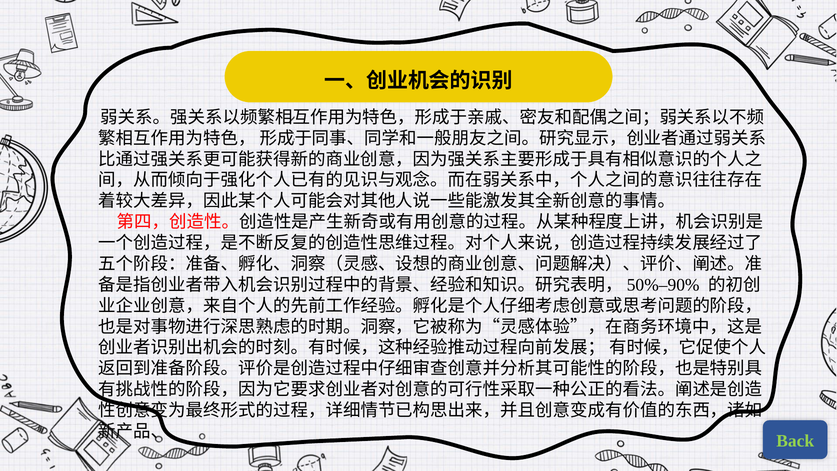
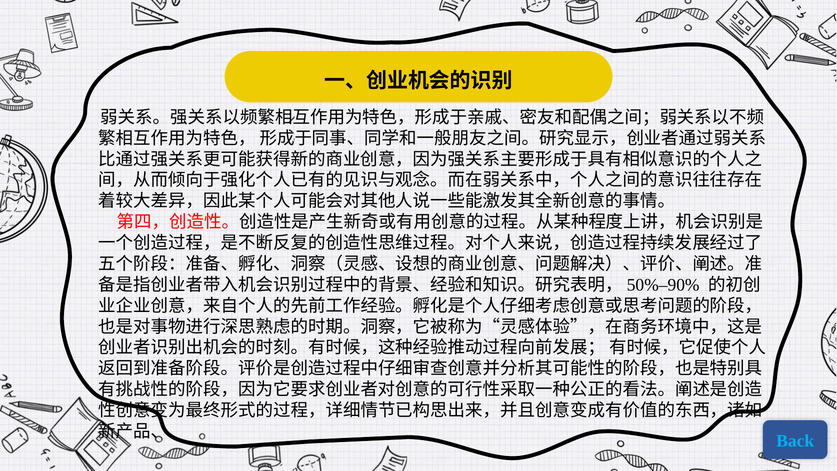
Back colour: light green -> light blue
